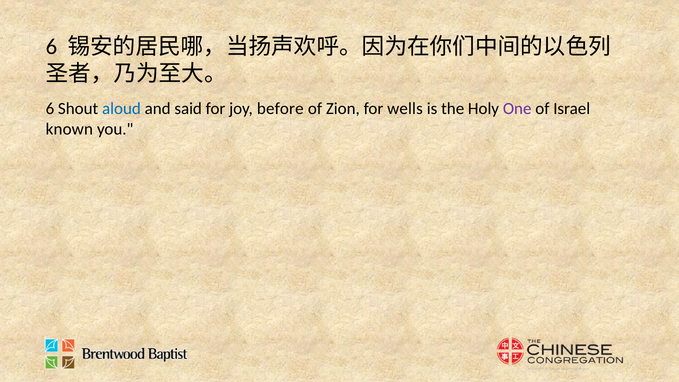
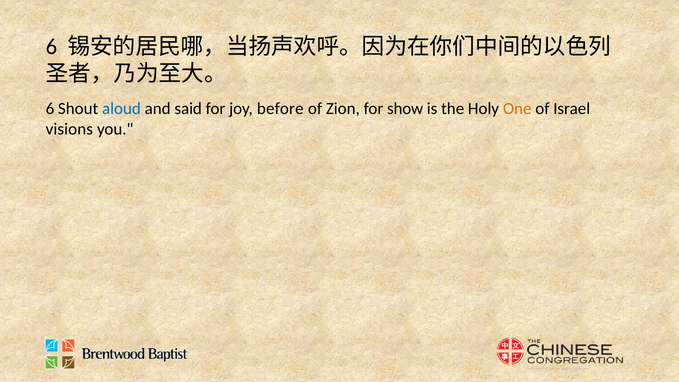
wells: wells -> show
One colour: purple -> orange
known: known -> visions
